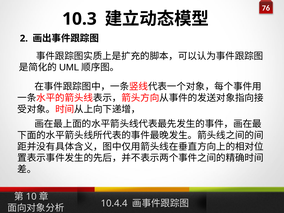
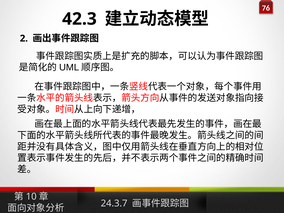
10.3: 10.3 -> 42.3
10.4.4: 10.4.4 -> 24.3.7
